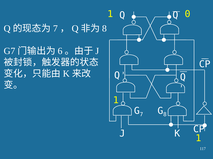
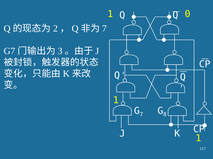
7 at (55, 29): 7 -> 2
8 at (104, 29): 8 -> 7
6: 6 -> 3
